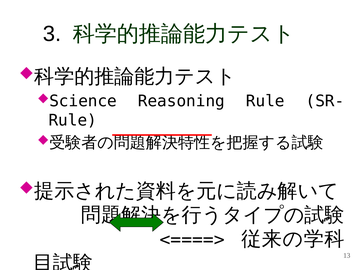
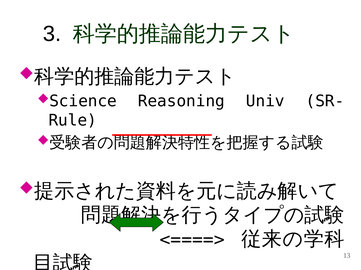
Reasoning Rule: Rule -> Univ
